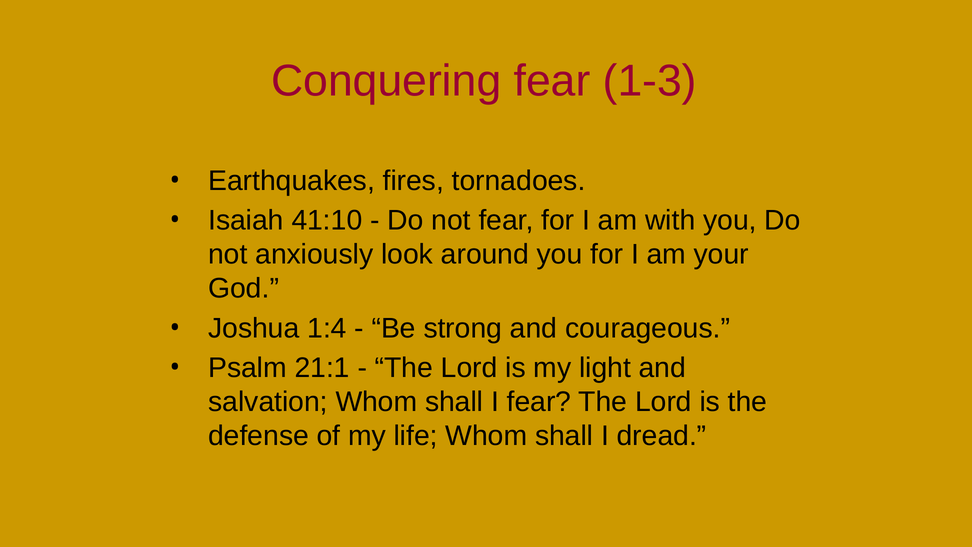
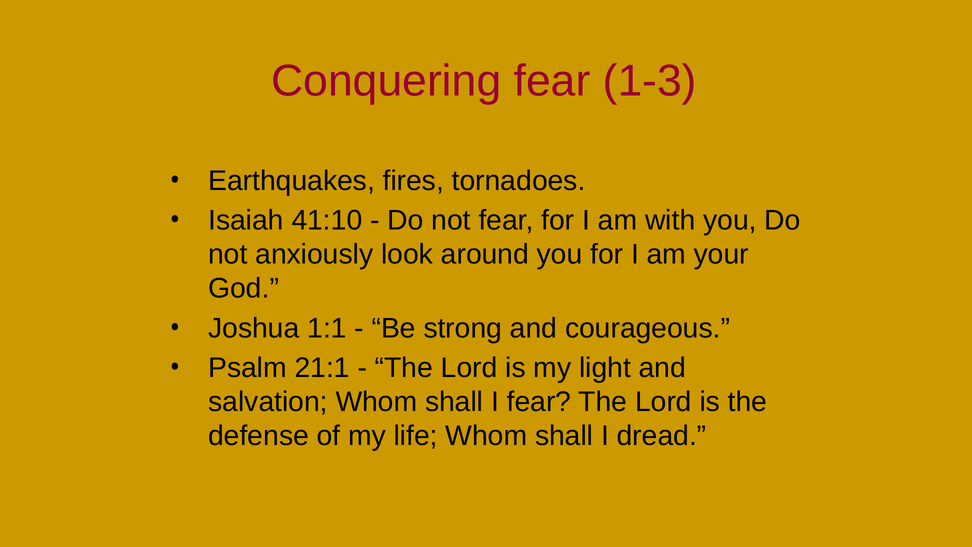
1:4: 1:4 -> 1:1
